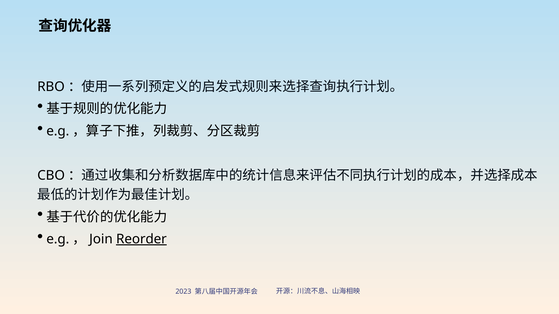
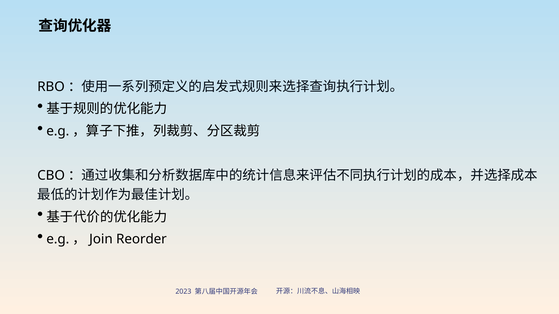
Reorder underline: present -> none
